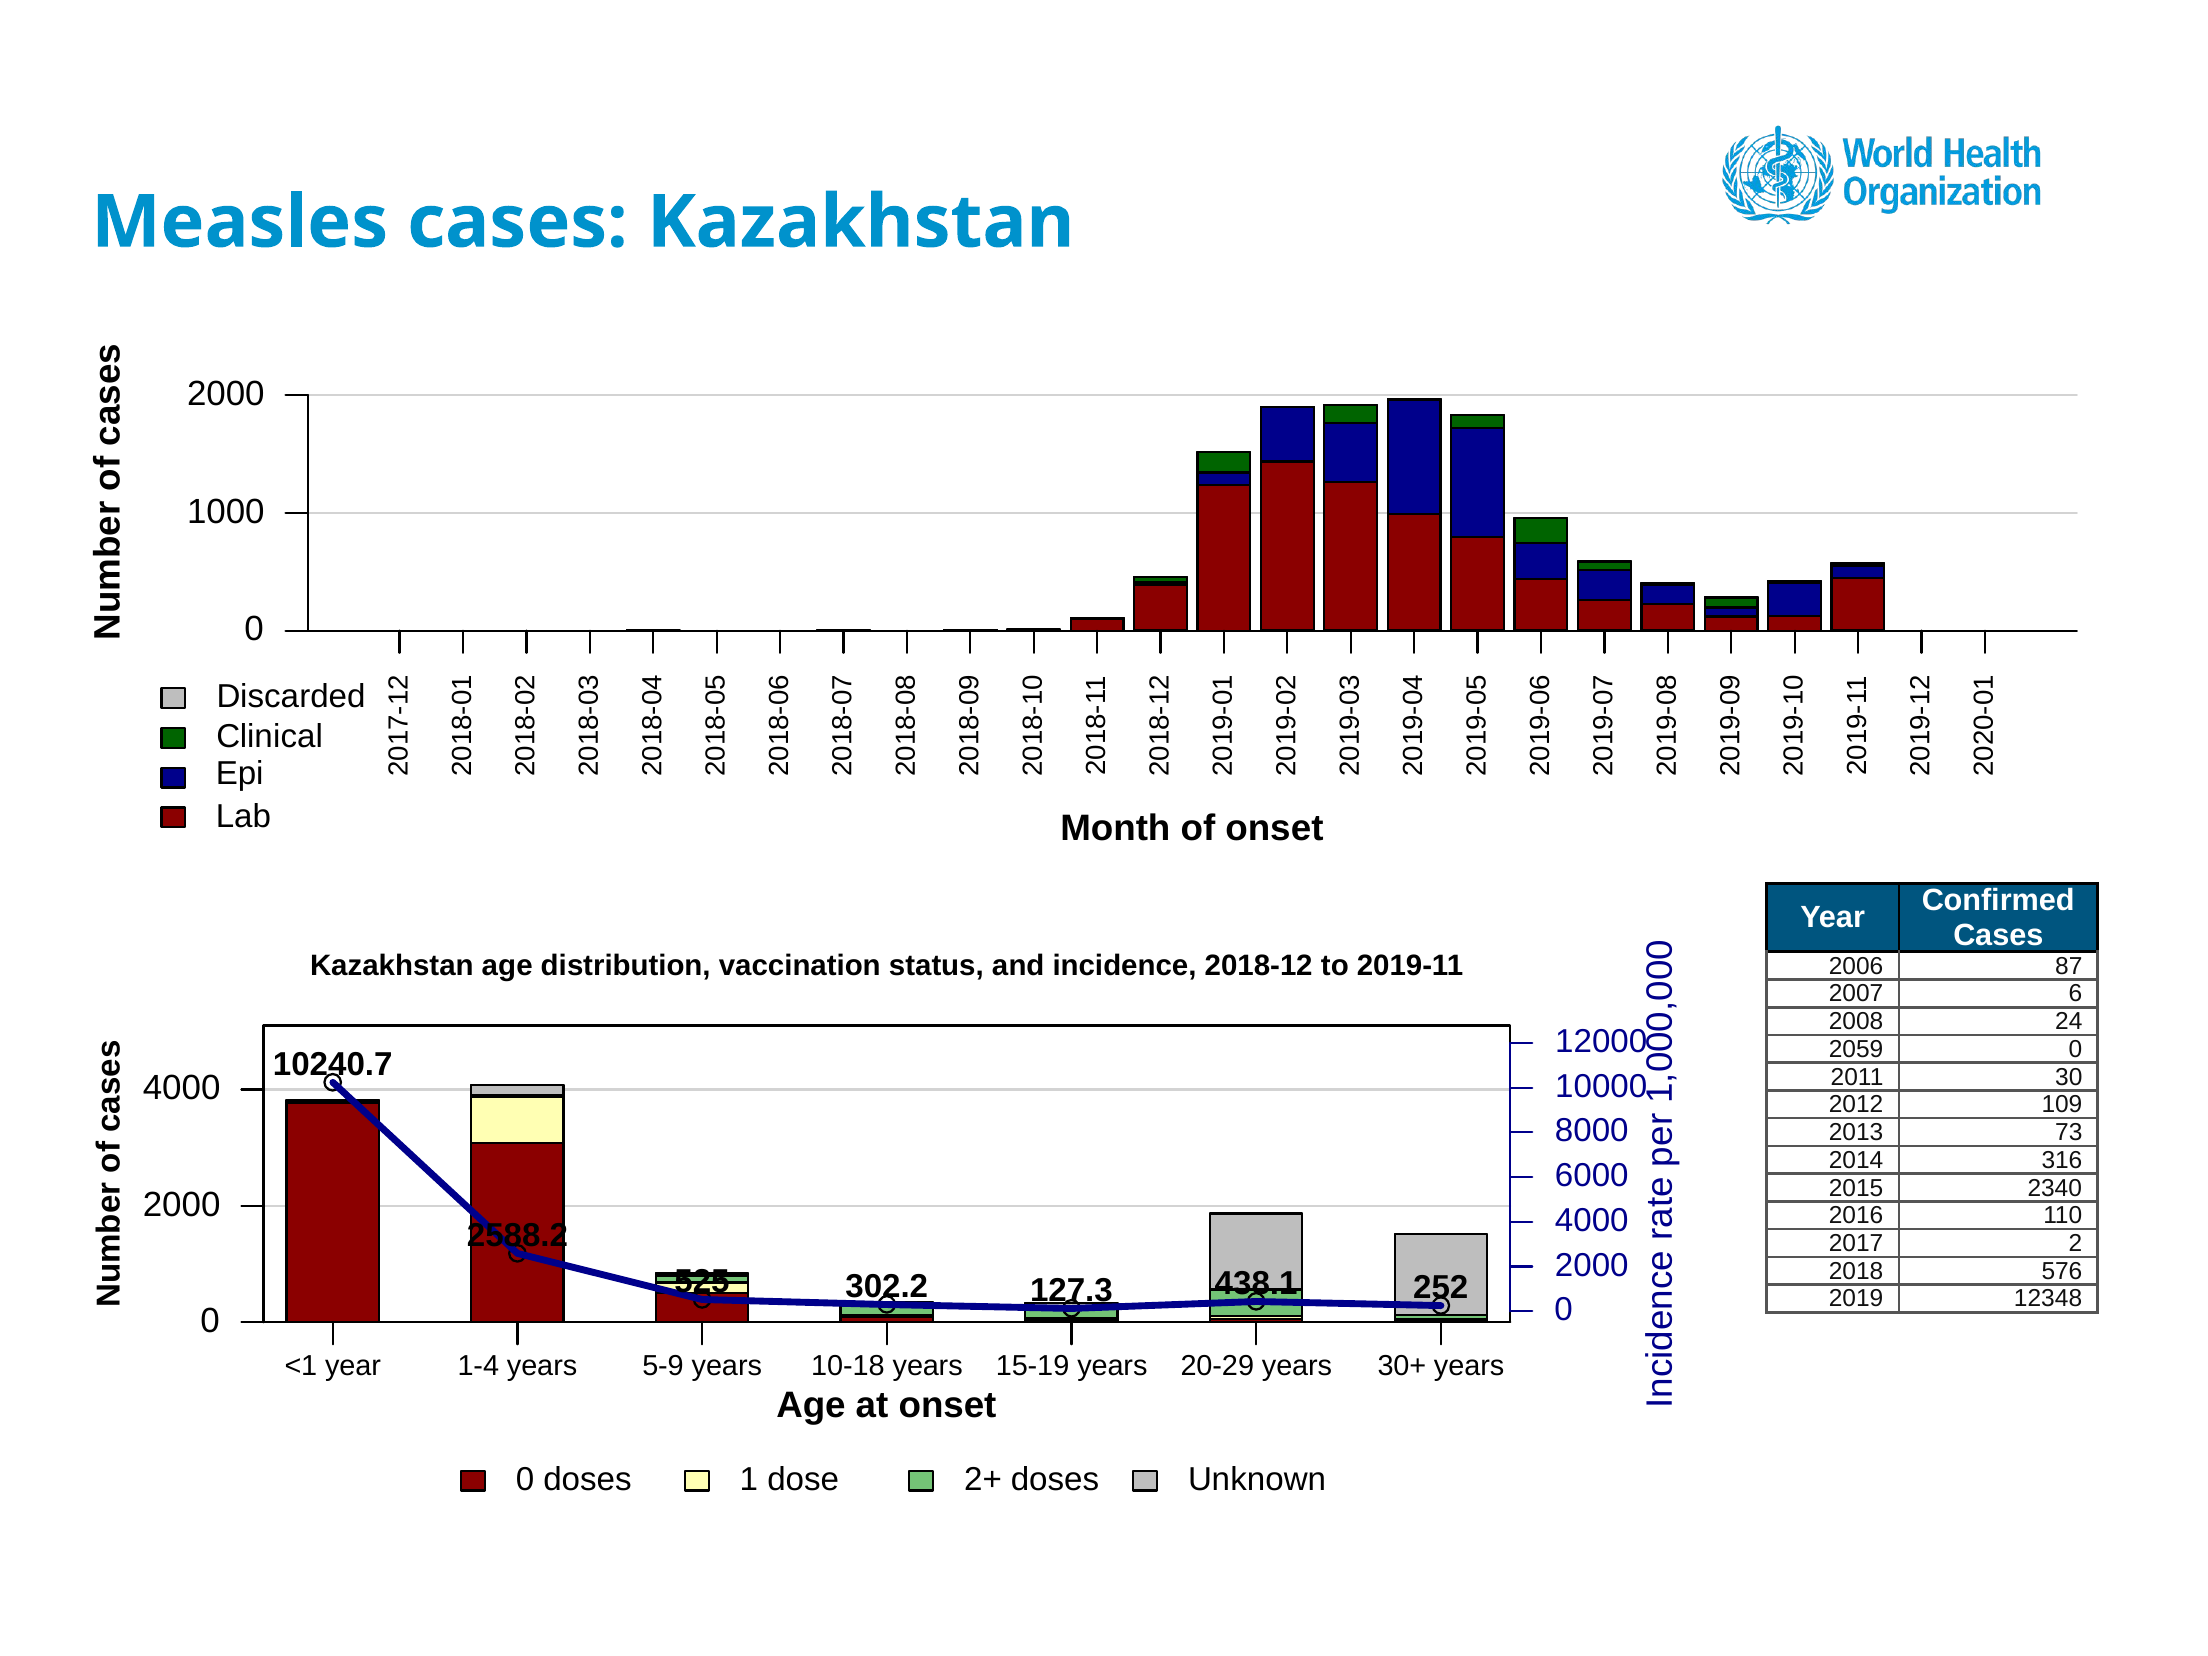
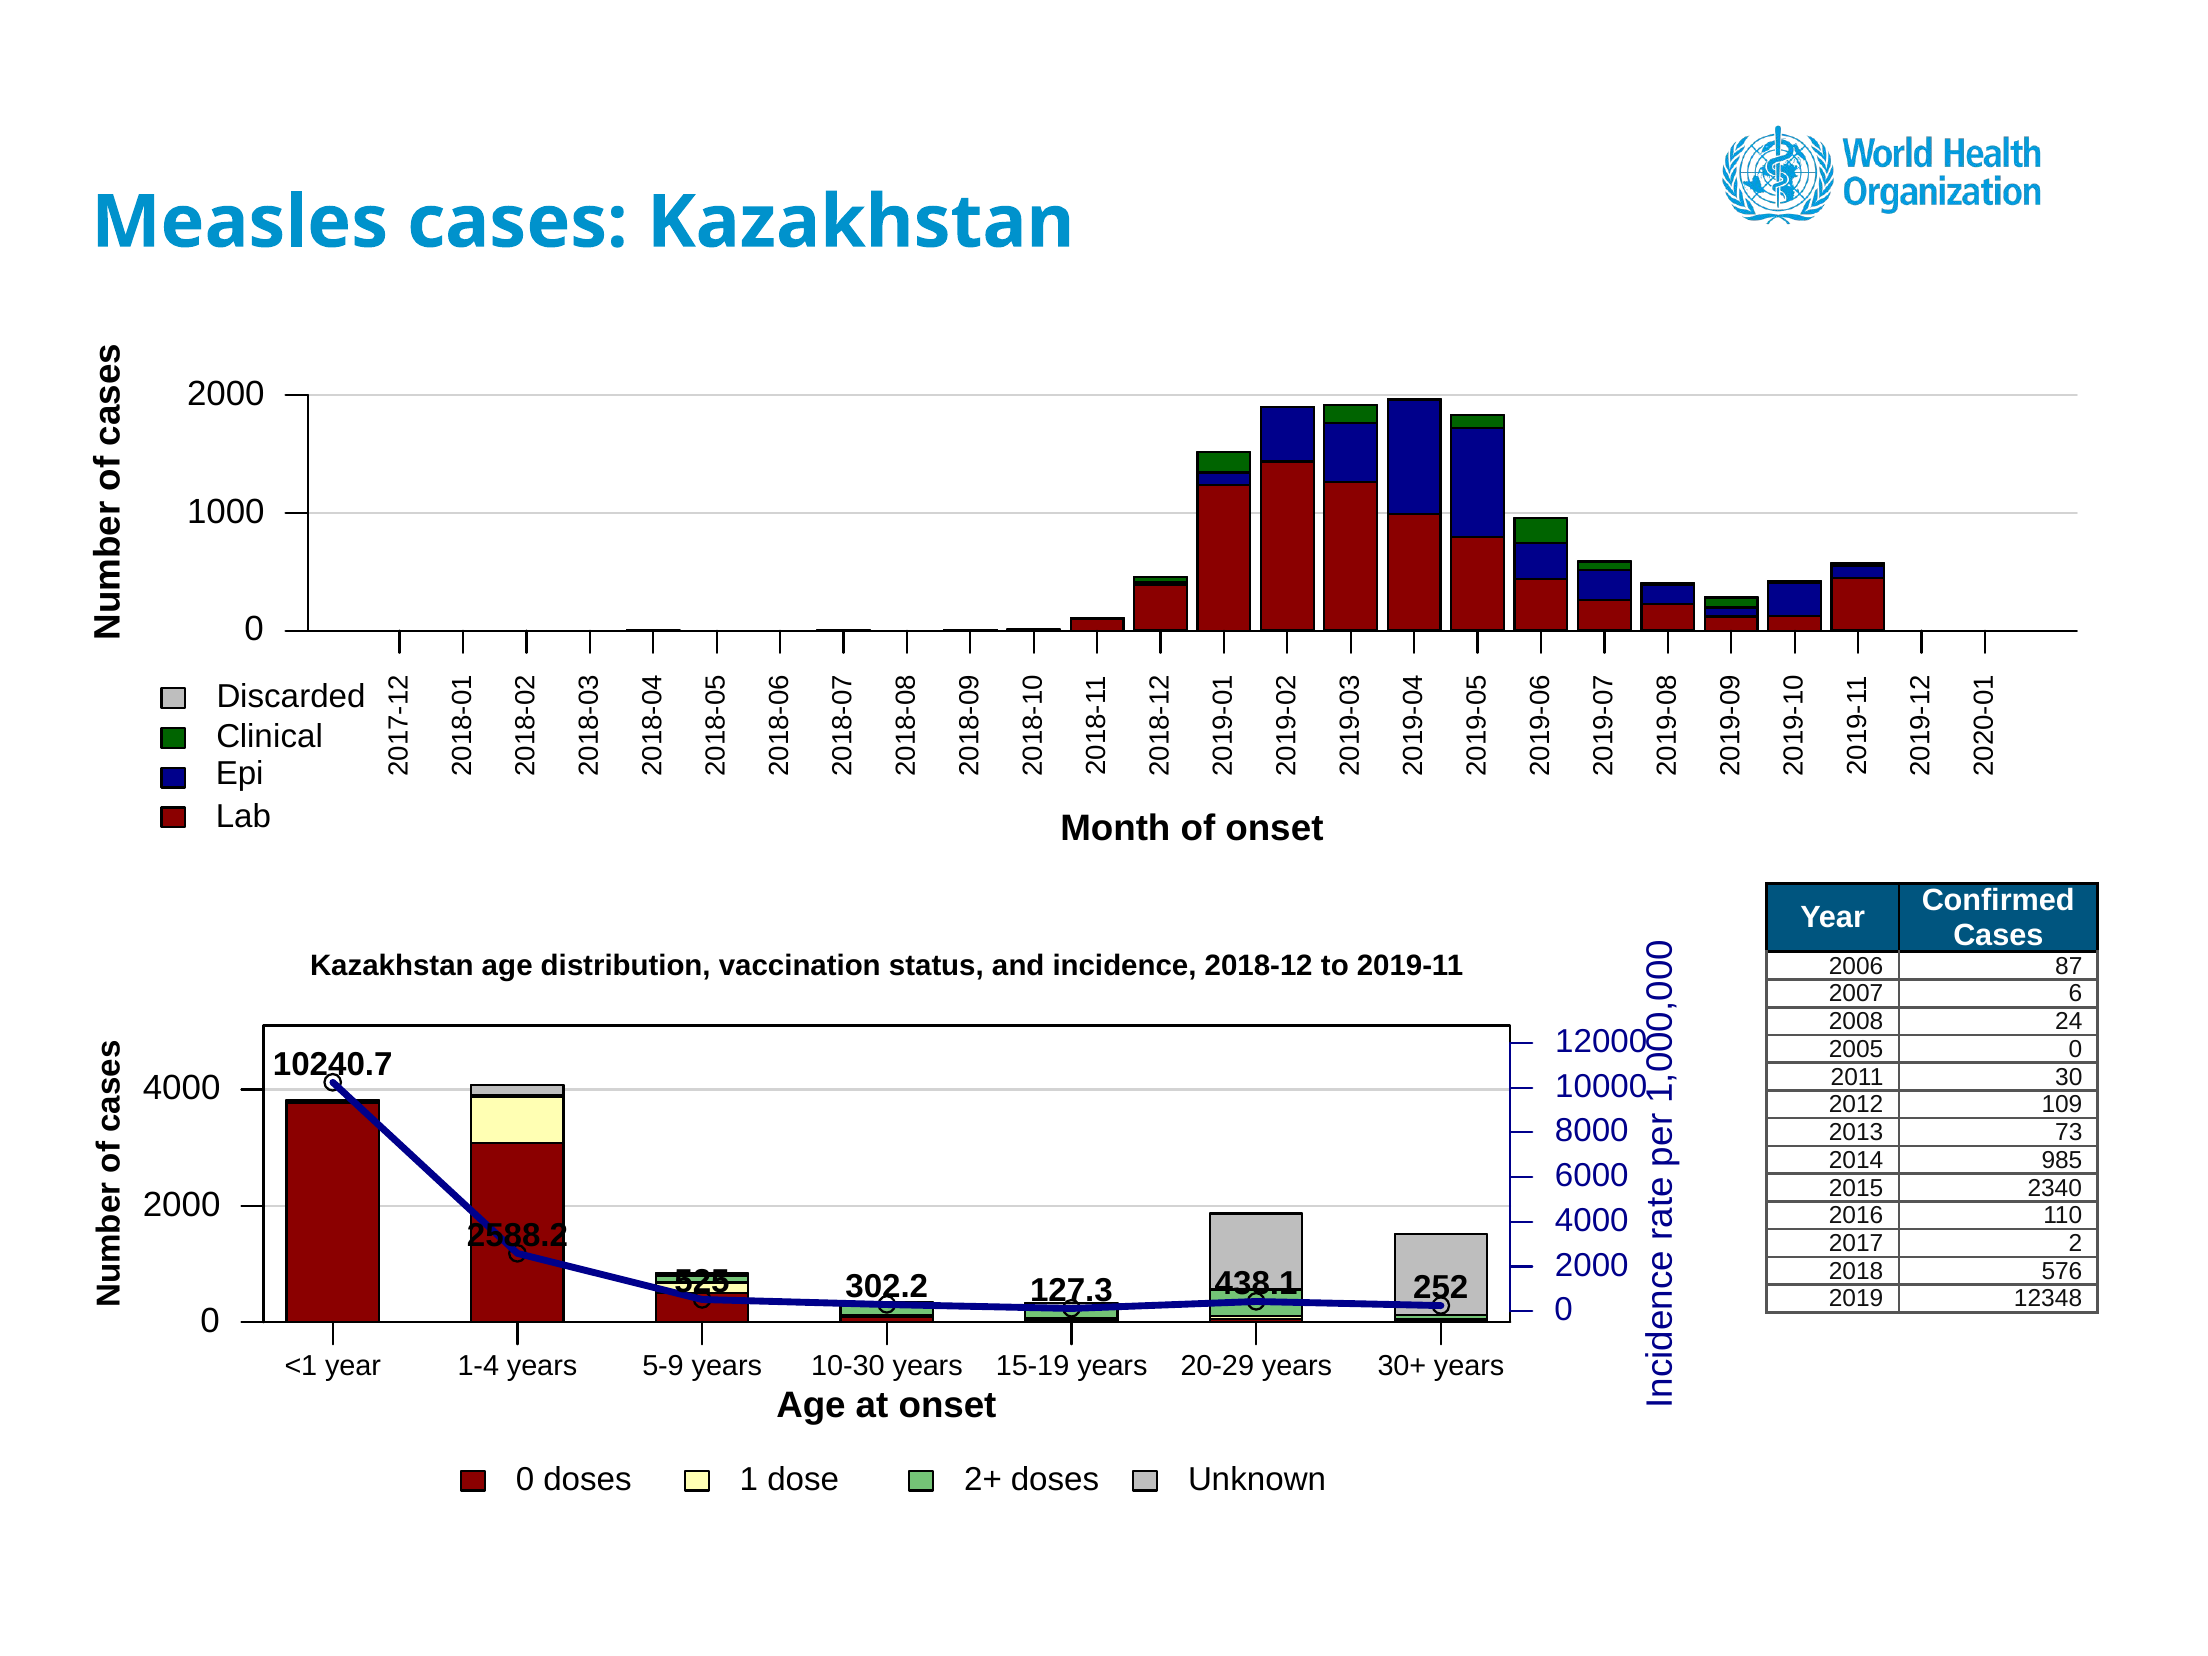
2059: 2059 -> 2005
316: 316 -> 985
10-18: 10-18 -> 10-30
